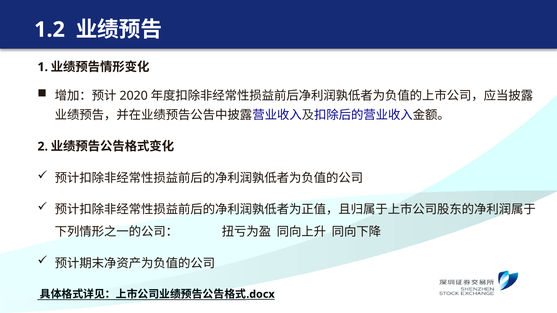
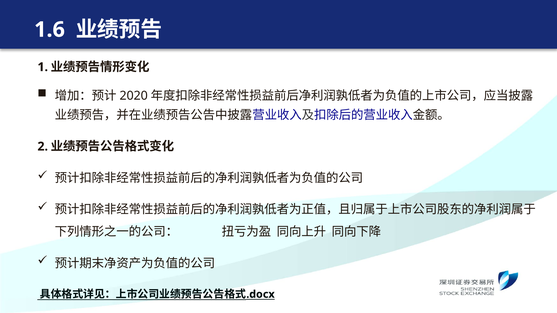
1.2: 1.2 -> 1.6
